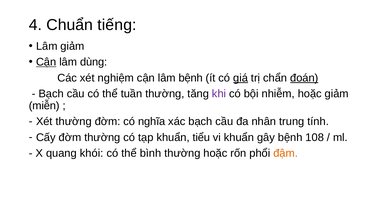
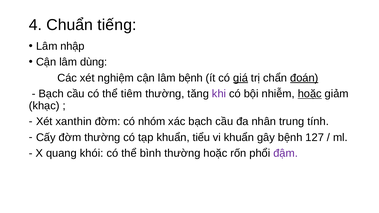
Lâm giảm: giảm -> nhập
Cận at (46, 62) underline: present -> none
tuần: tuần -> tiêm
hoặc at (310, 94) underline: none -> present
miễn: miễn -> khạc
Xét thường: thường -> xanthin
nghĩa: nghĩa -> nhóm
108: 108 -> 127
đậm colour: orange -> purple
